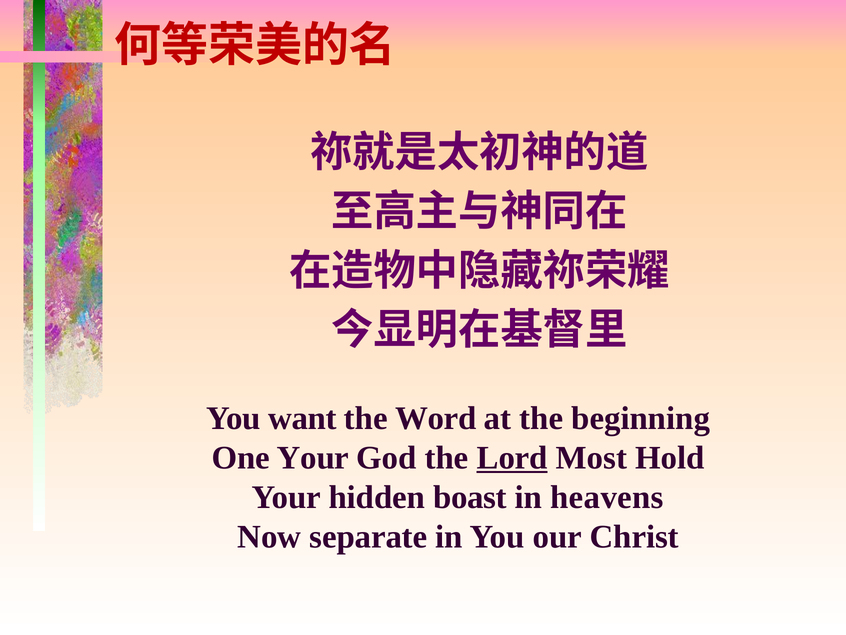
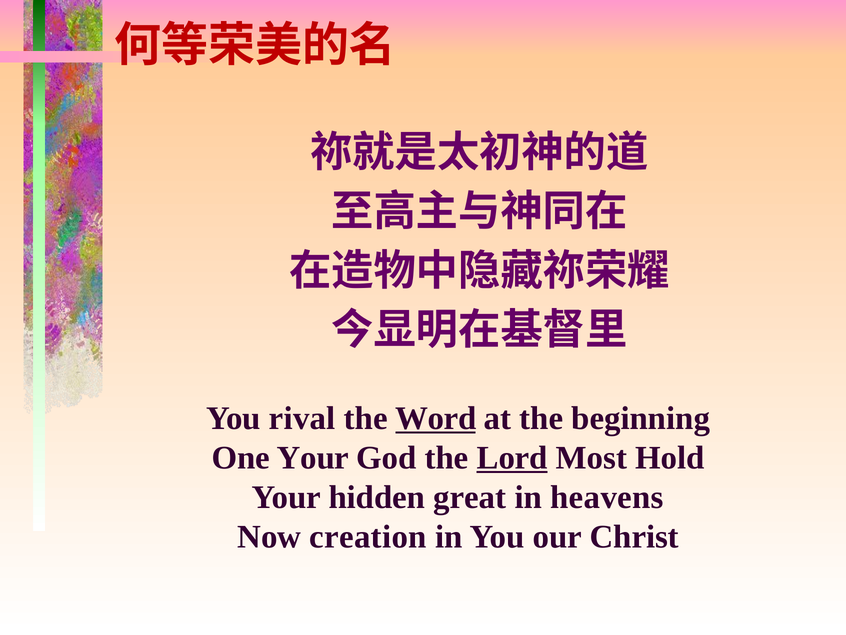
want: want -> rival
Word underline: none -> present
boast: boast -> great
separate: separate -> creation
